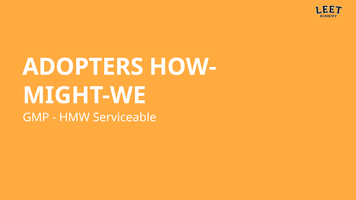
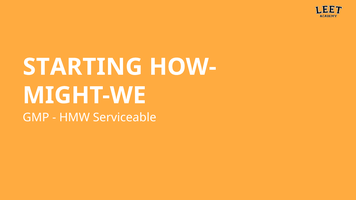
ADOPTERS: ADOPTERS -> STARTING
